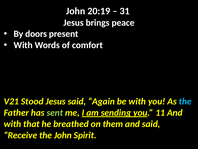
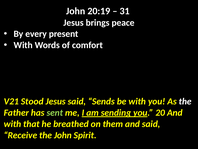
doors: doors -> every
Again: Again -> Sends
the at (185, 101) colour: light blue -> white
11: 11 -> 20
